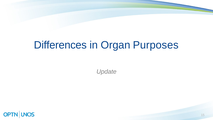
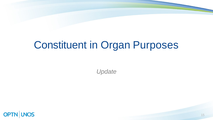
Differences: Differences -> Constituent
